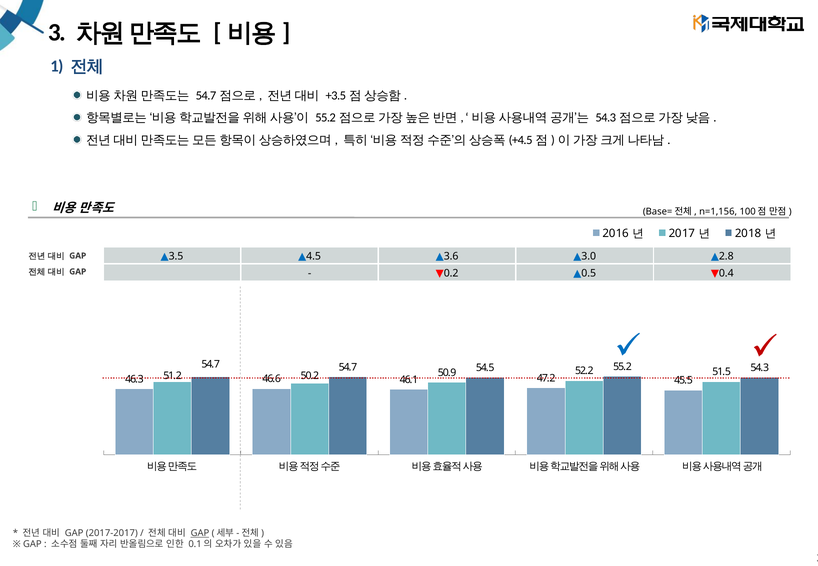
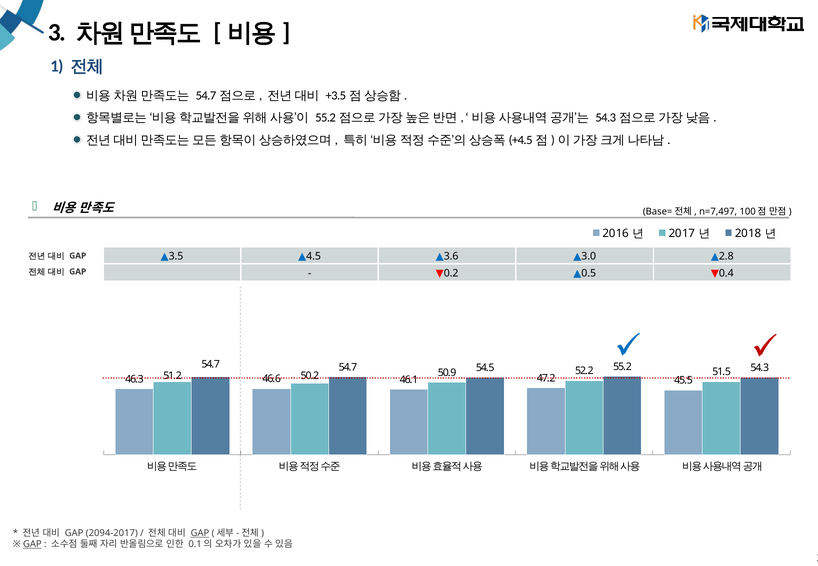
n=1,156: n=1,156 -> n=7,497
2017-2017: 2017-2017 -> 2094-2017
GAP at (32, 545) underline: none -> present
